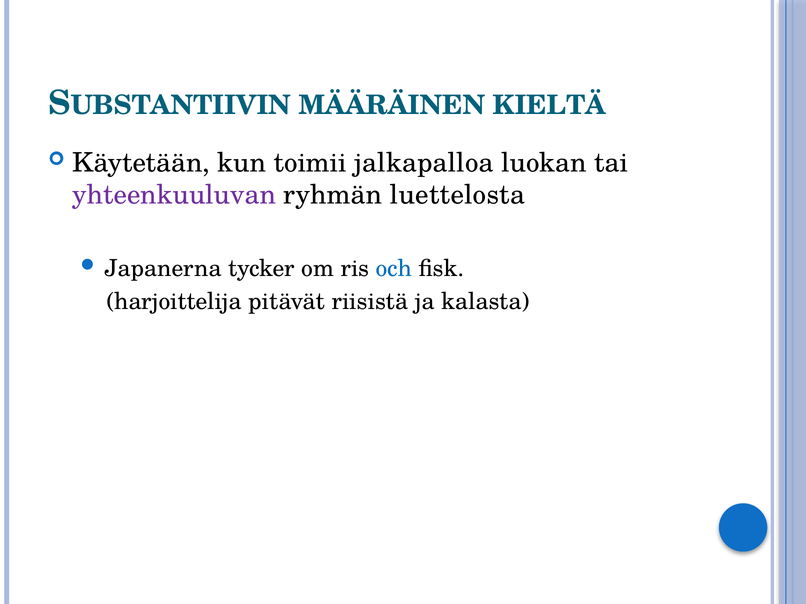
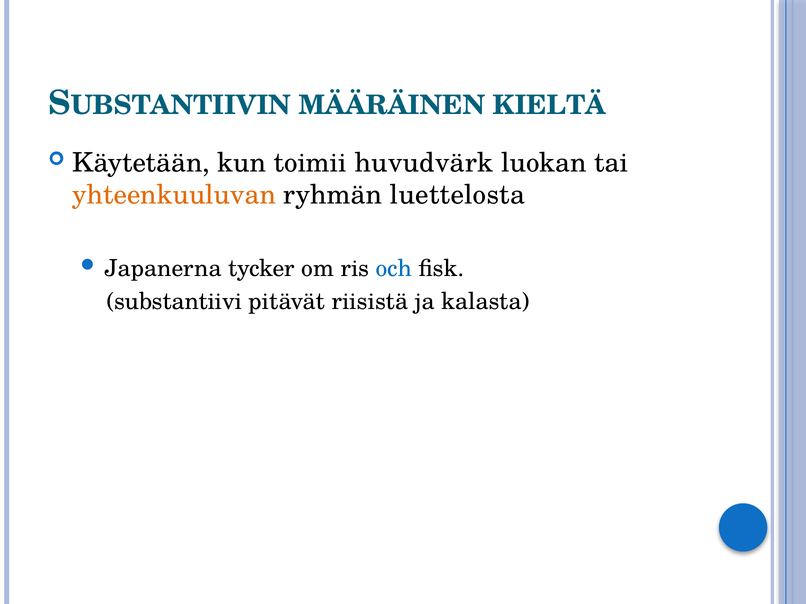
jalkapalloa: jalkapalloa -> huvudvärk
yhteenkuuluvan colour: purple -> orange
harjoittelija: harjoittelija -> substantiivi
